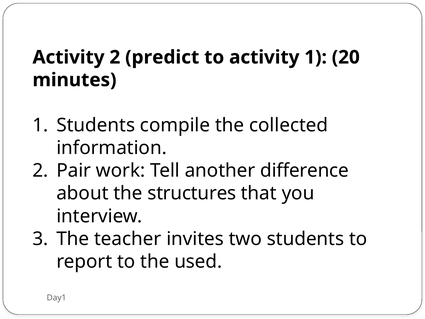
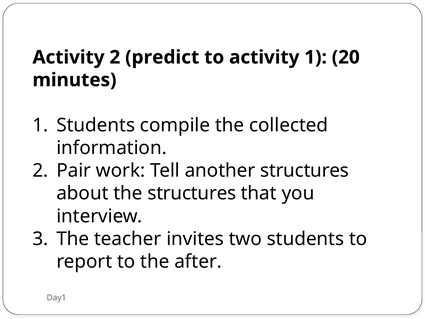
another difference: difference -> structures
used: used -> after
